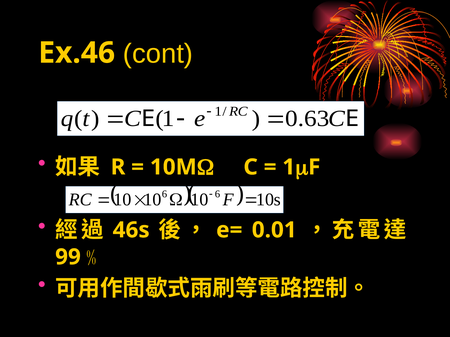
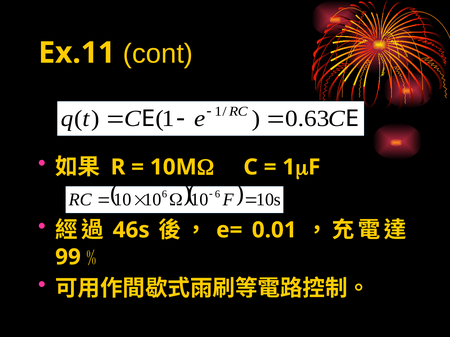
Ex.46: Ex.46 -> Ex.11
